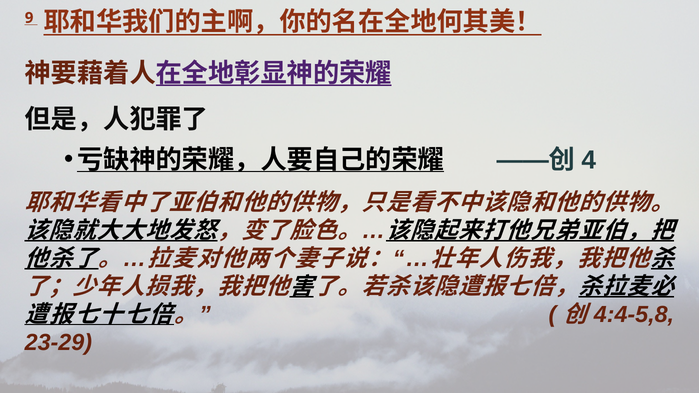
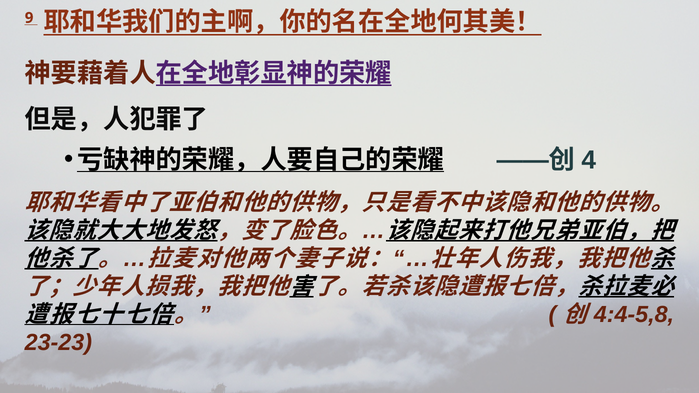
23-29: 23-29 -> 23-23
